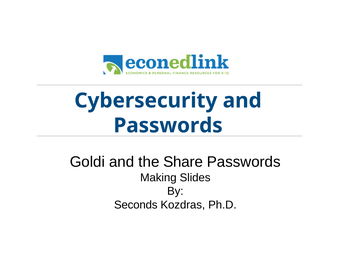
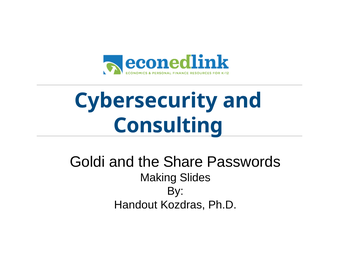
Passwords at (168, 125): Passwords -> Consulting
Seconds: Seconds -> Handout
